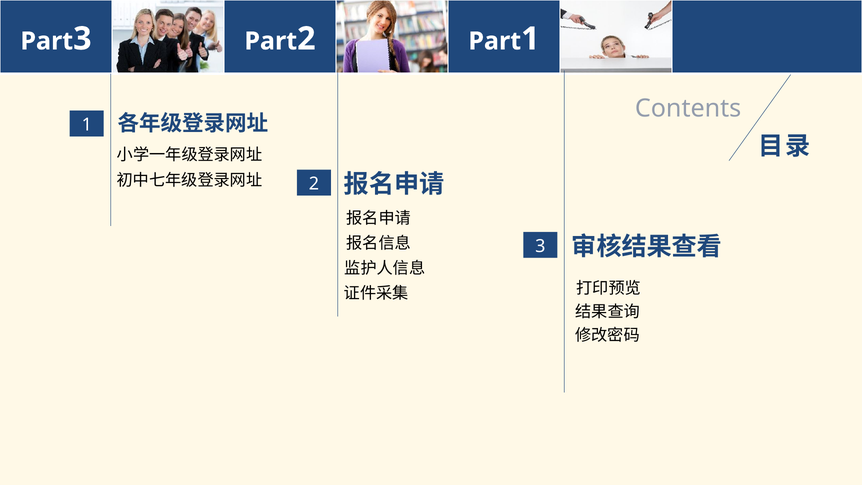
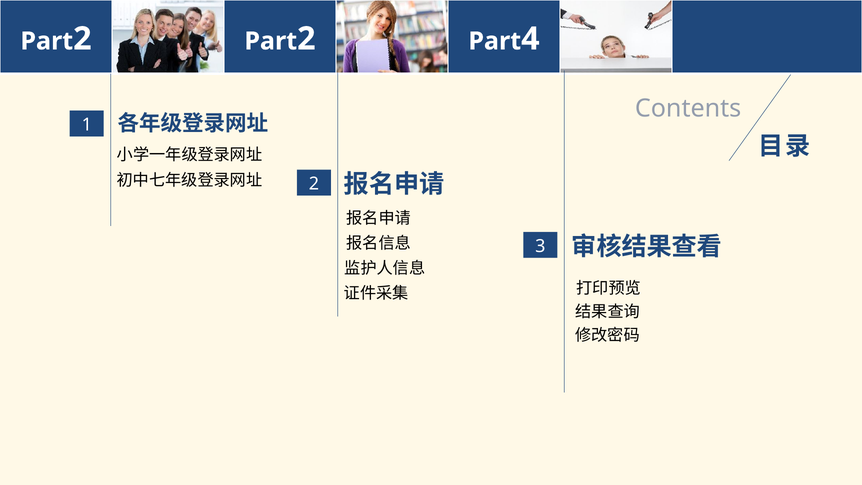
3 at (82, 39): 3 -> 2
1 at (530, 39): 1 -> 4
